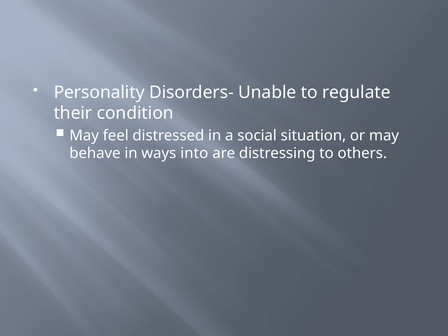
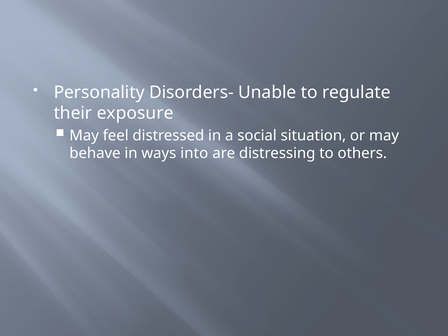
condition: condition -> exposure
